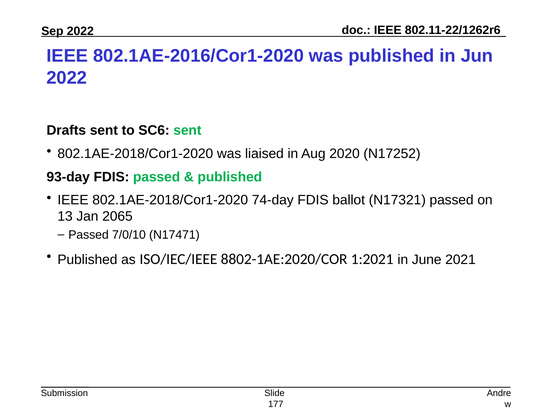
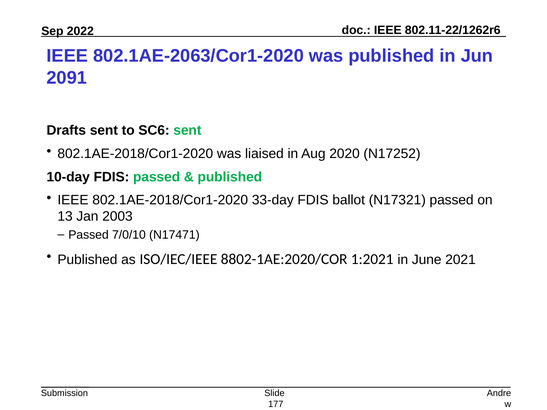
802.1AE-2016/Cor1-2020: 802.1AE-2016/Cor1-2020 -> 802.1AE-2063/Cor1-2020
2022 at (67, 78): 2022 -> 2091
93-day: 93-day -> 10-day
74-day: 74-day -> 33-day
2065: 2065 -> 2003
